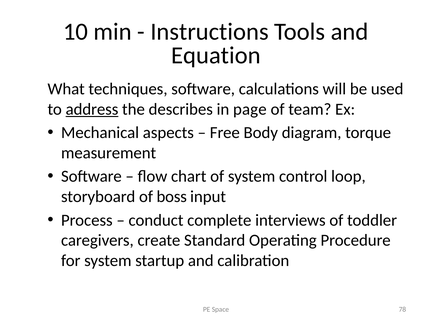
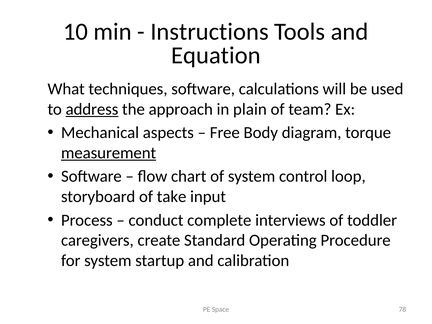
describes: describes -> approach
page: page -> plain
measurement underline: none -> present
boss: boss -> take
